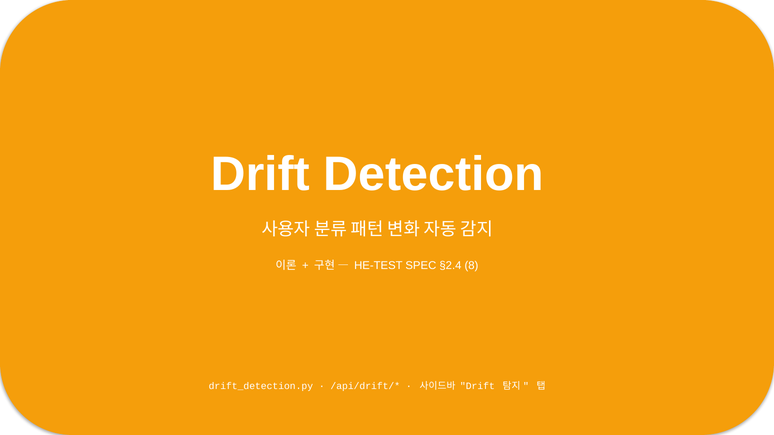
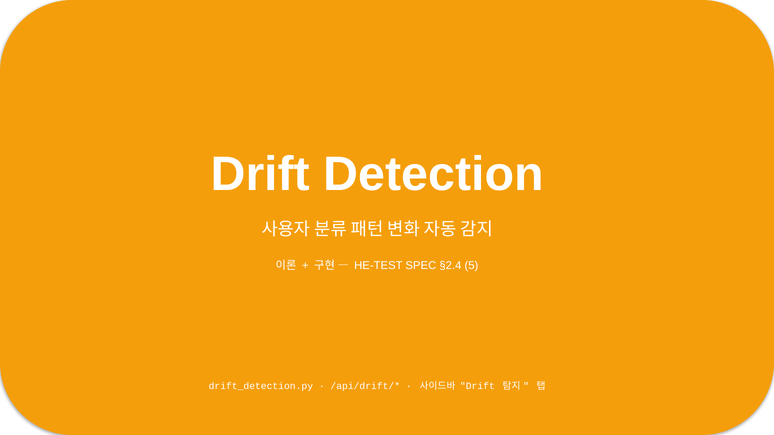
8: 8 -> 5
